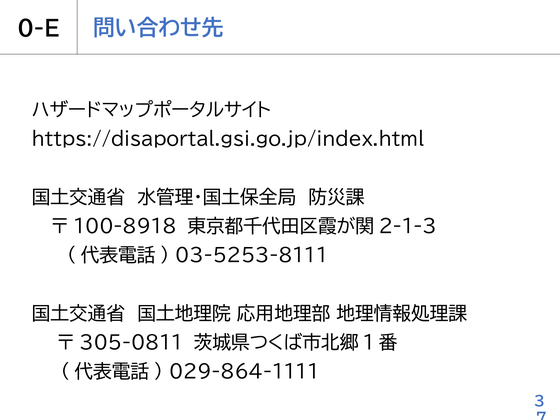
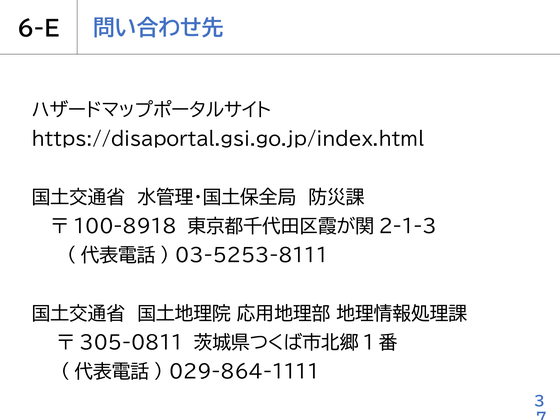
0-E: 0-E -> 6-E
